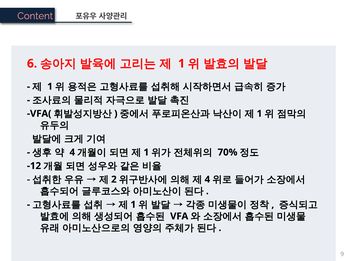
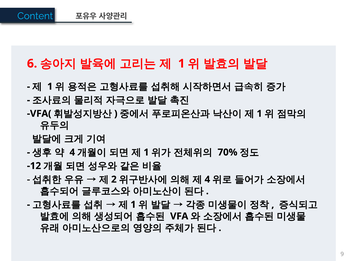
Content colour: pink -> light blue
